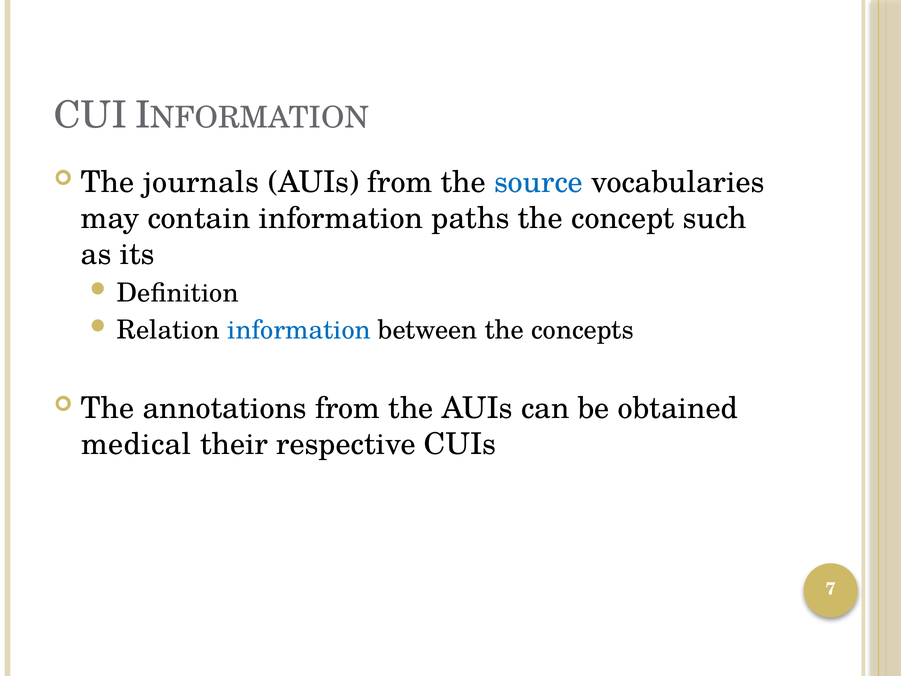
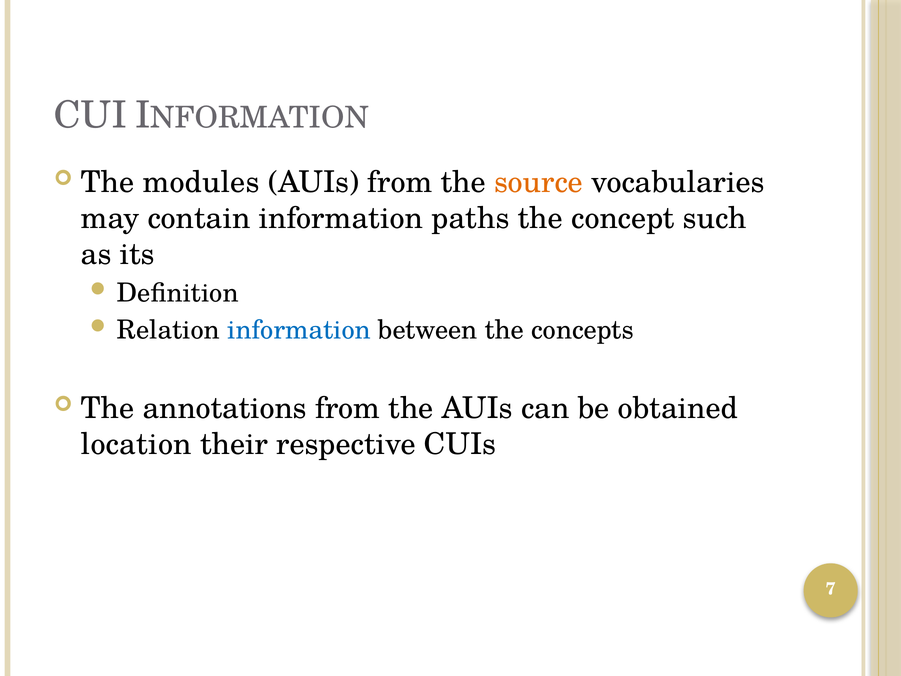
journals: journals -> modules
source colour: blue -> orange
medical: medical -> location
